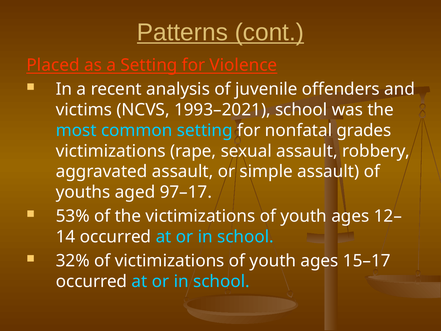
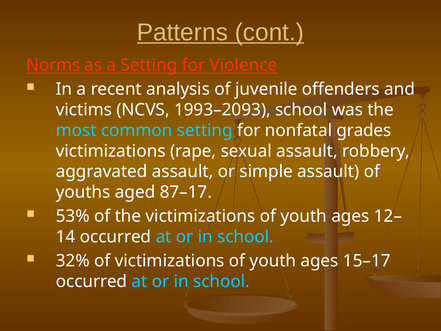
Placed: Placed -> Norms
1993–2021: 1993–2021 -> 1993–2093
97–17: 97–17 -> 87–17
